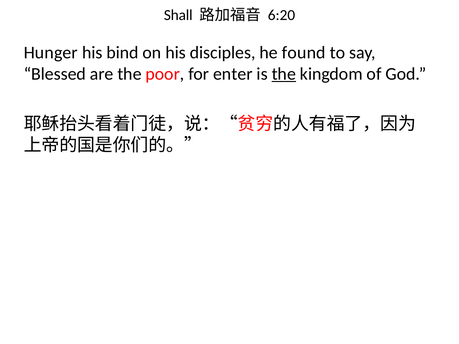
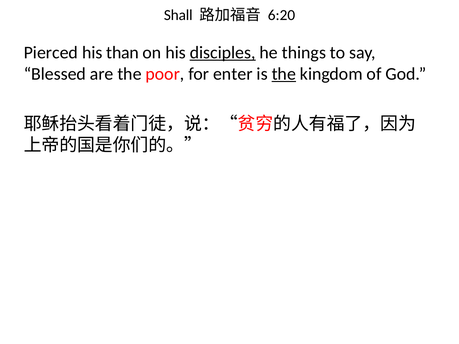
Hunger: Hunger -> Pierced
bind: bind -> than
disciples underline: none -> present
found: found -> things
